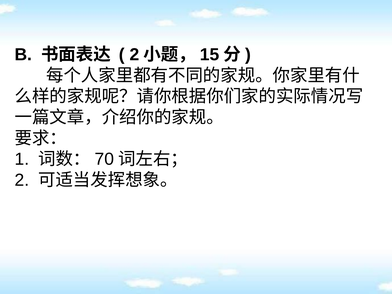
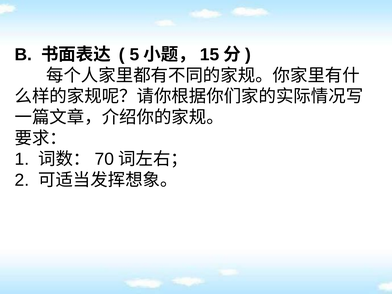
2 at (134, 55): 2 -> 5
